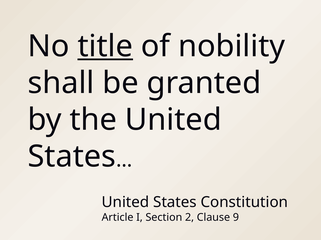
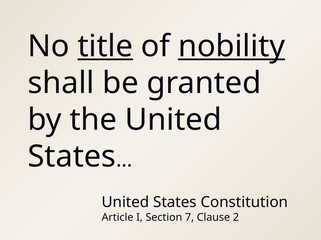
nobility underline: none -> present
2: 2 -> 7
9: 9 -> 2
